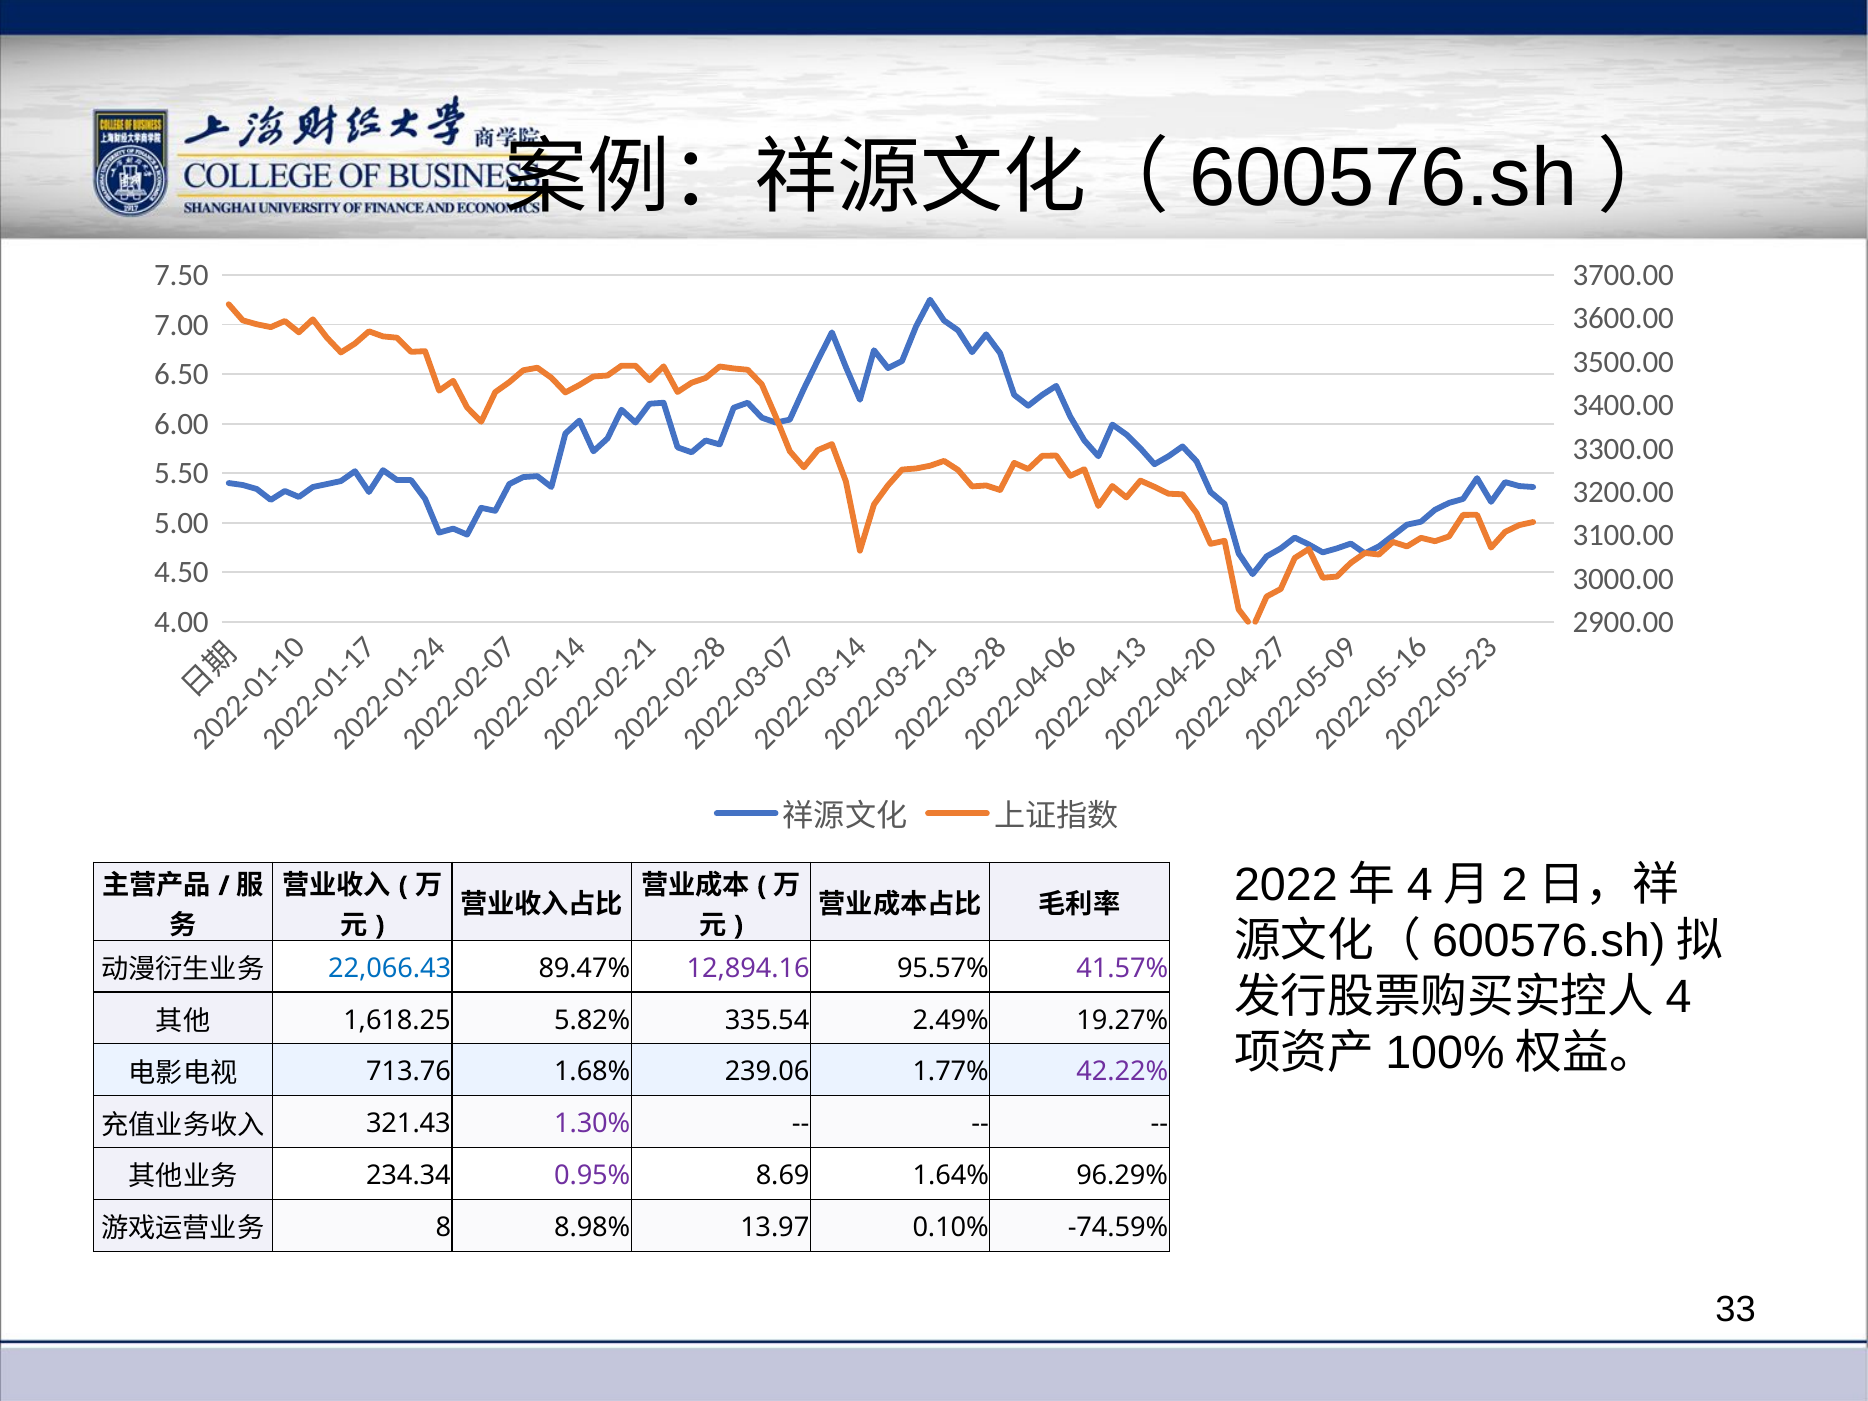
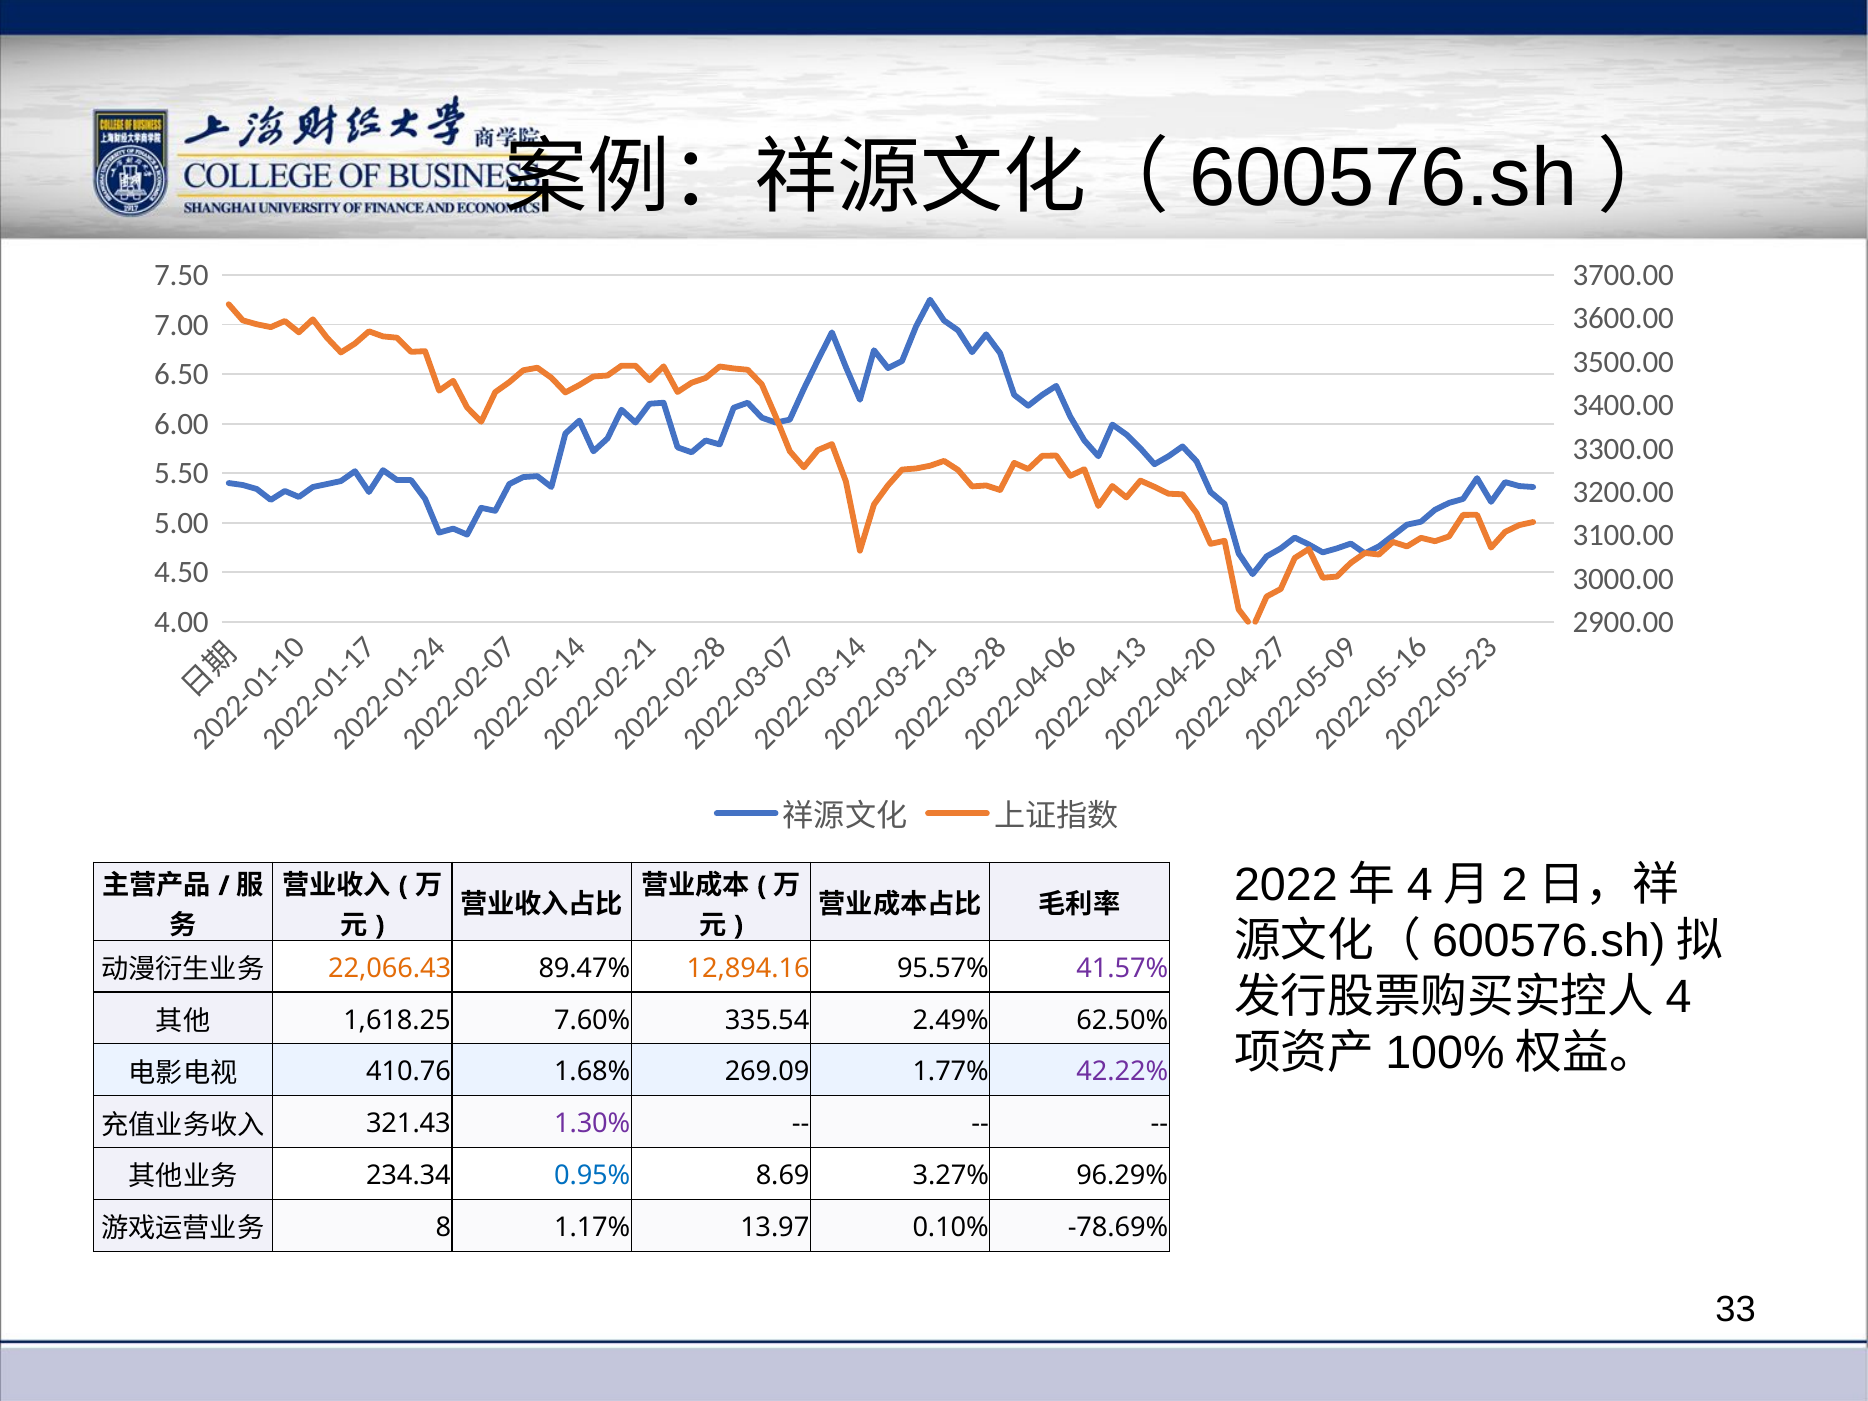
22,066.43 colour: blue -> orange
12,894.16 colour: purple -> orange
5.82%: 5.82% -> 7.60%
19.27%: 19.27% -> 62.50%
713.76: 713.76 -> 410.76
239.06: 239.06 -> 269.09
0.95% colour: purple -> blue
1.64%: 1.64% -> 3.27%
8.98%: 8.98% -> 1.17%
-74.59%: -74.59% -> -78.69%
